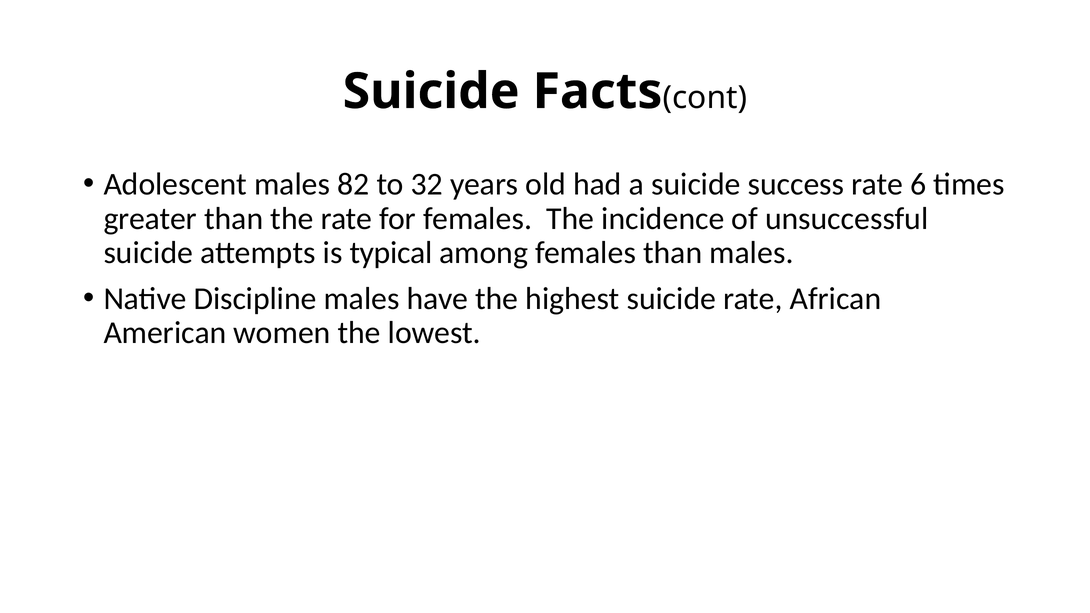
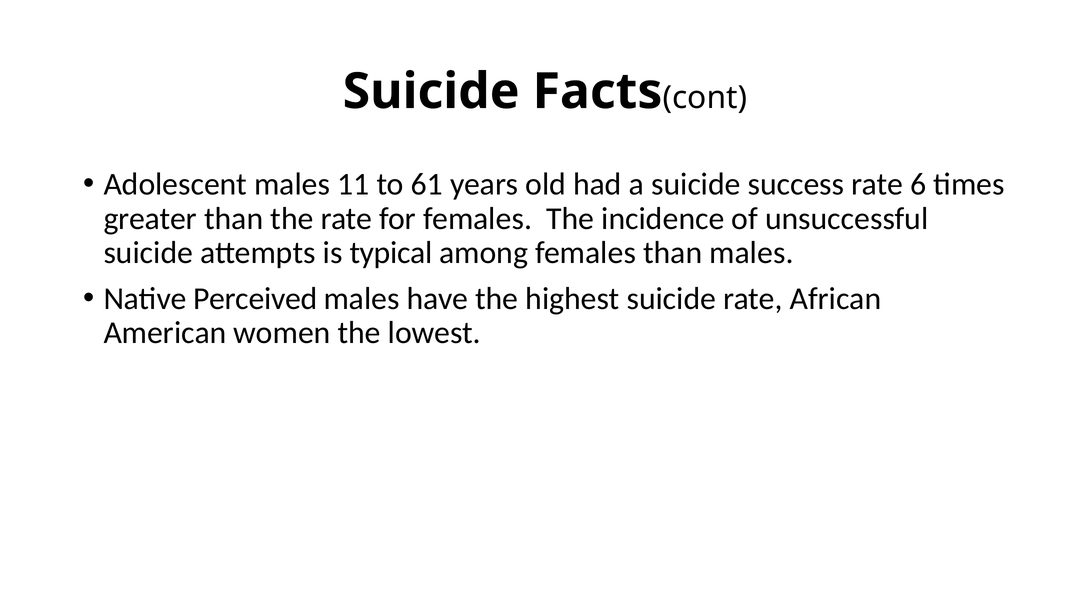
82: 82 -> 11
32: 32 -> 61
Discipline: Discipline -> Perceived
